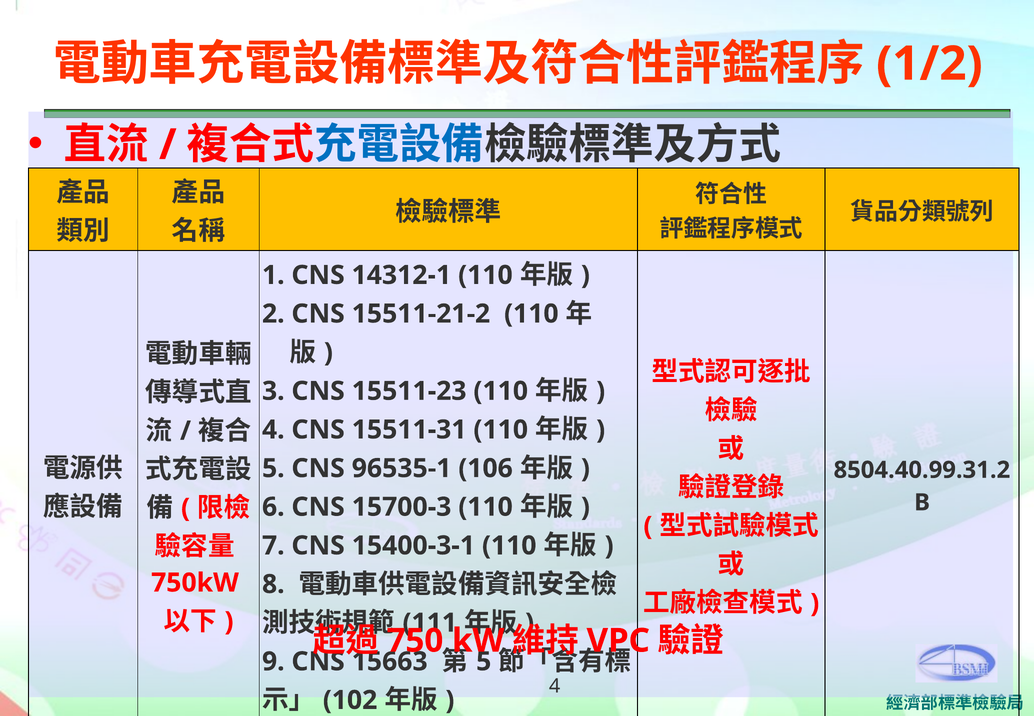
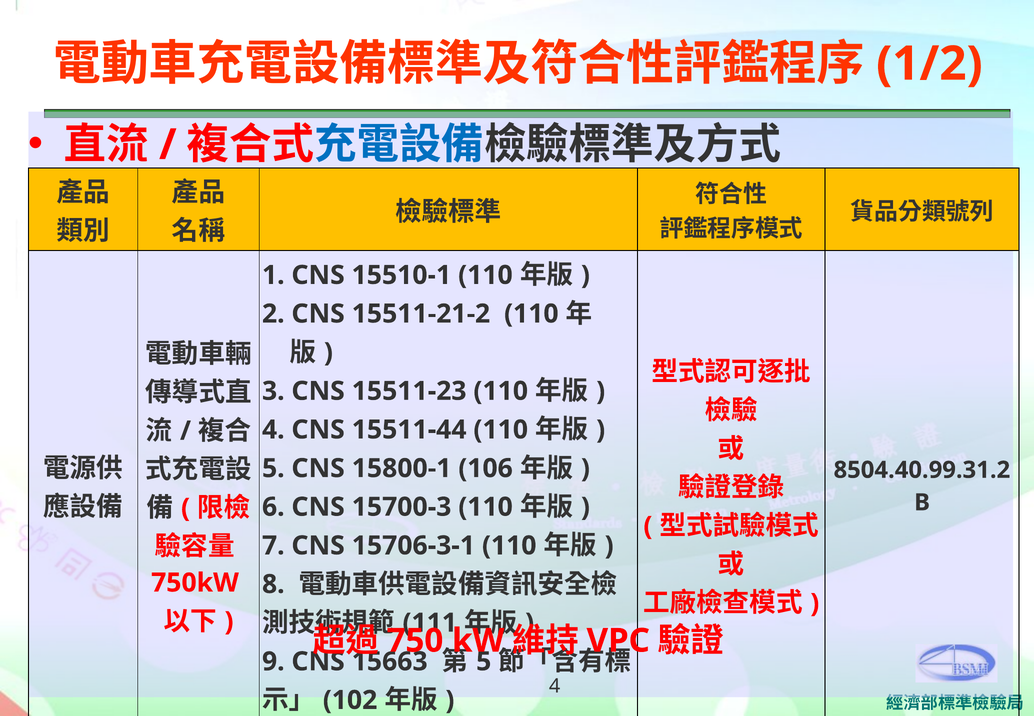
14312-1: 14312-1 -> 15510-1
15511-31: 15511-31 -> 15511-44
96535-1: 96535-1 -> 15800-1
15400-3-1: 15400-3-1 -> 15706-3-1
